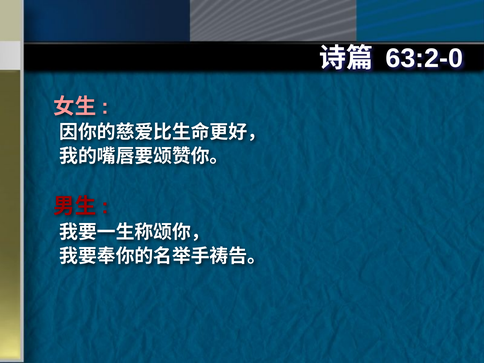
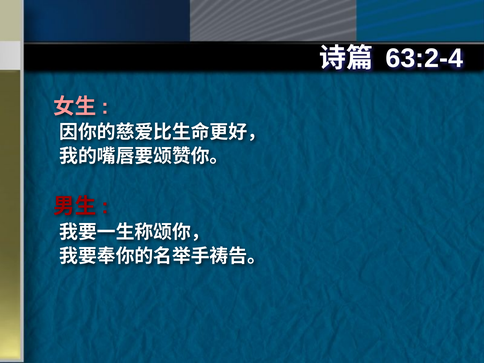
63:2-0: 63:2-0 -> 63:2-4
